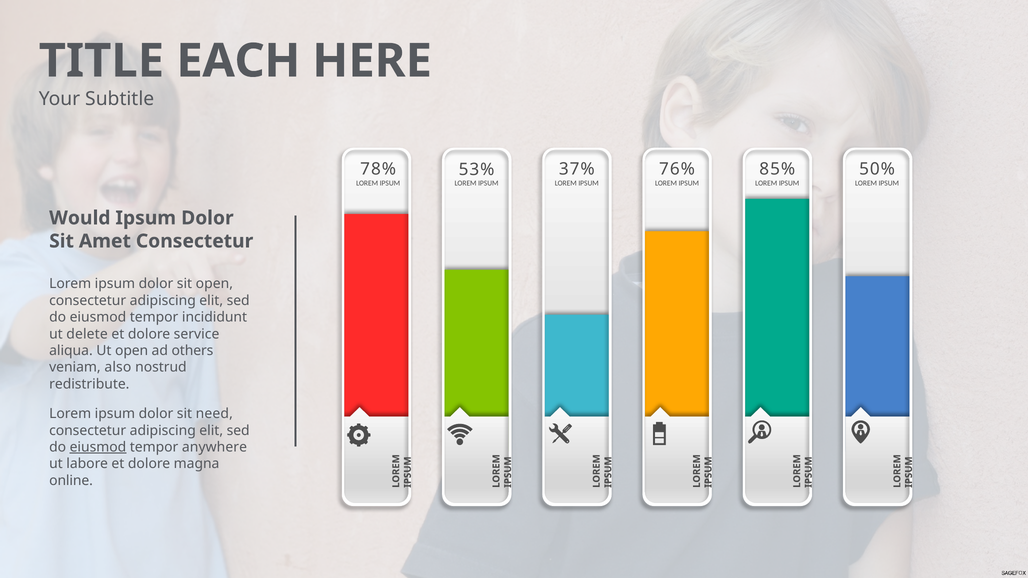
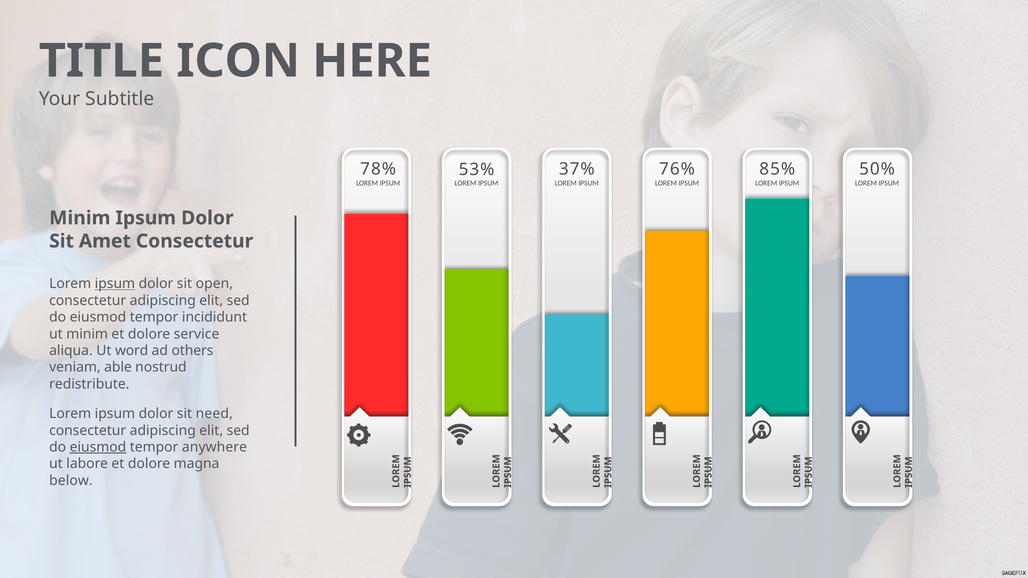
EACH: EACH -> ICON
Would at (80, 218): Would -> Minim
ipsum at (115, 284) underline: none -> present
ut delete: delete -> minim
Ut open: open -> word
also: also -> able
online: online -> below
